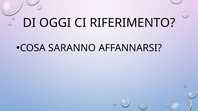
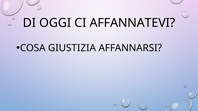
RIFERIMENTO: RIFERIMENTO -> AFFANNATEVI
SARANNO: SARANNO -> GIUSTIZIA
